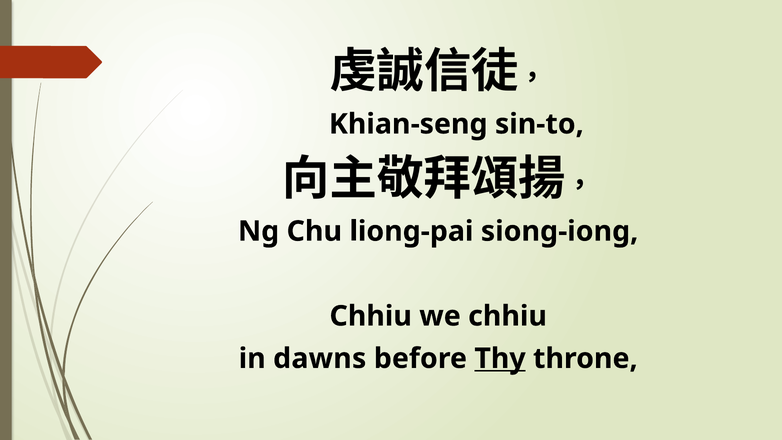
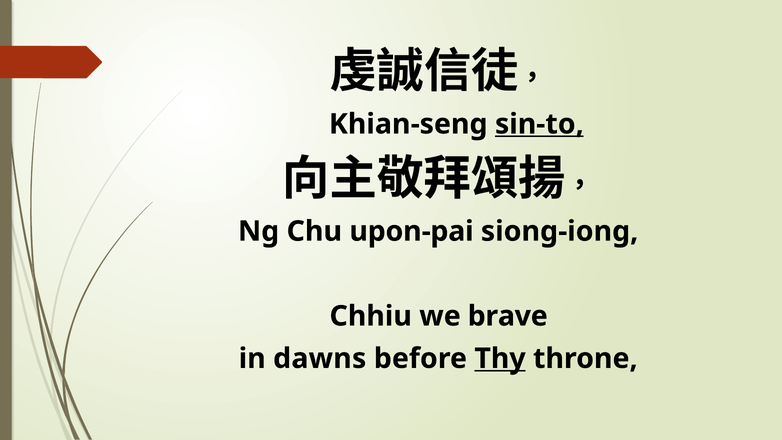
sin-to underline: none -> present
liong-pai: liong-pai -> upon-pai
we chhiu: chhiu -> brave
